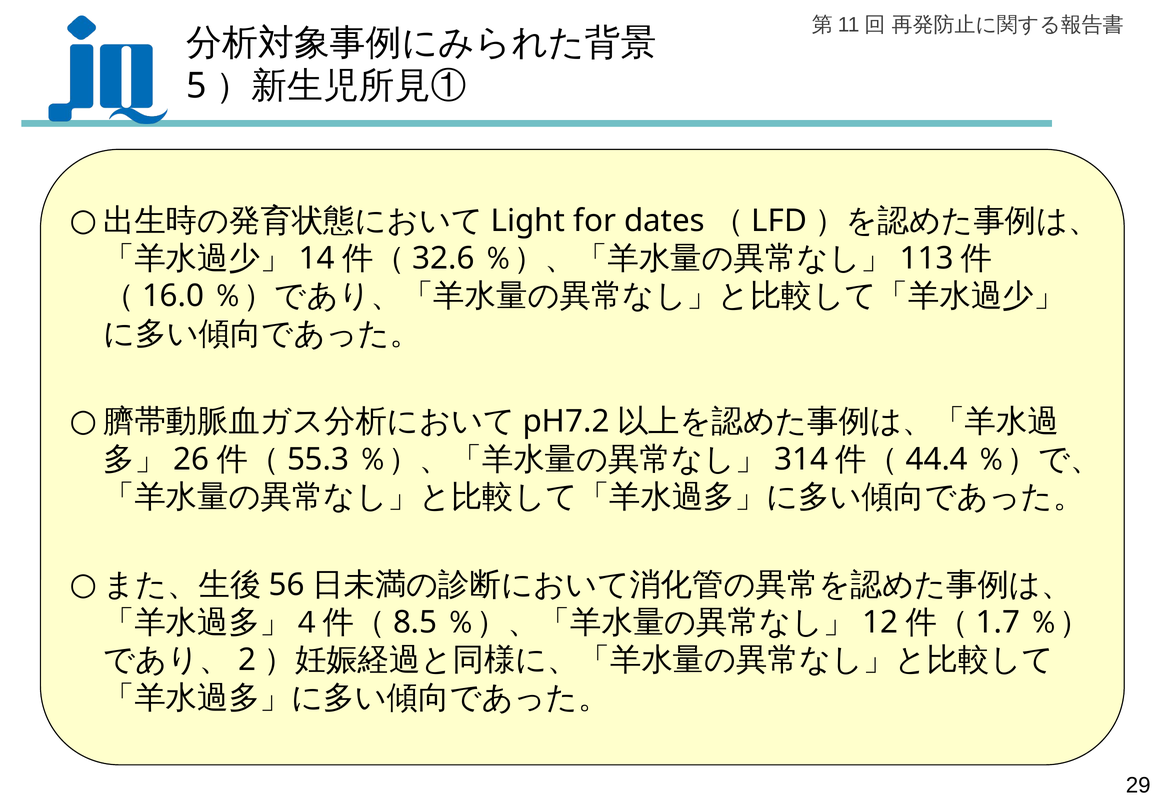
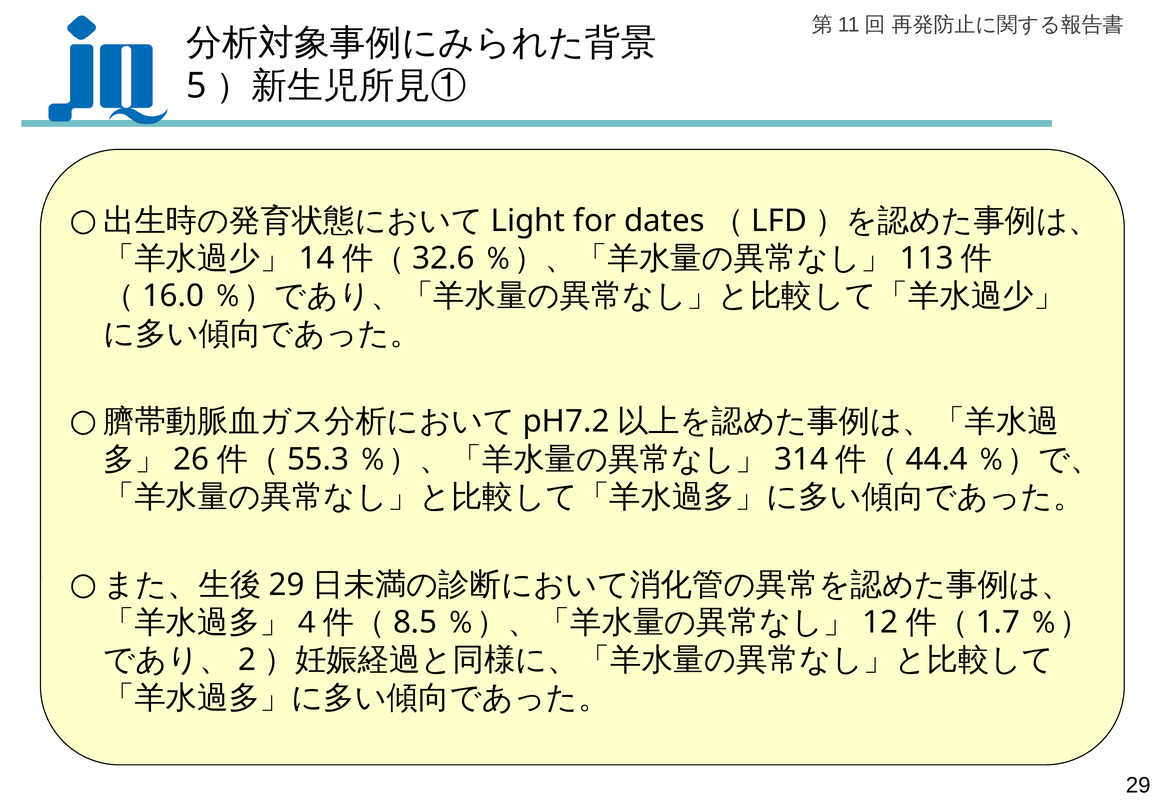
56 at (287, 585): 56 -> 29
